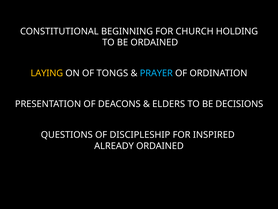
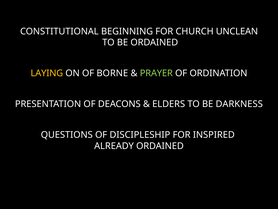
HOLDING: HOLDING -> UNCLEAN
TONGS: TONGS -> BORNE
PRAYER colour: light blue -> light green
DECISIONS: DECISIONS -> DARKNESS
